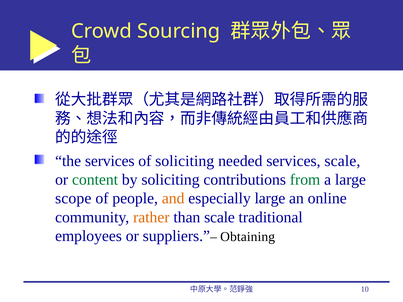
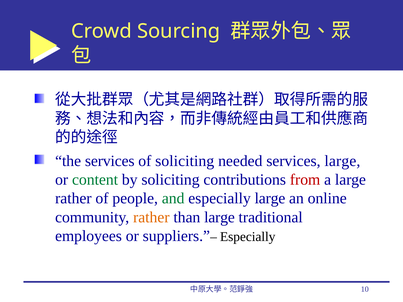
services scale: scale -> large
from colour: green -> red
scope at (73, 199): scope -> rather
and colour: orange -> green
than scale: scale -> large
Obtaining at (248, 237): Obtaining -> Especially
